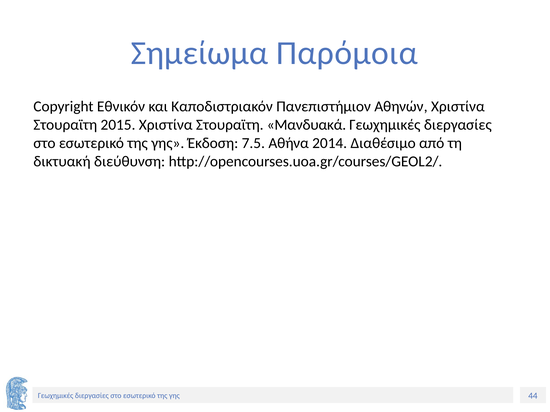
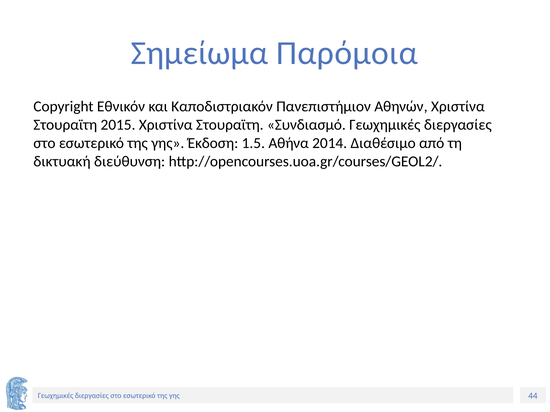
Μανδυακά: Μανδυακά -> Συνδιασμό
7.5: 7.5 -> 1.5
